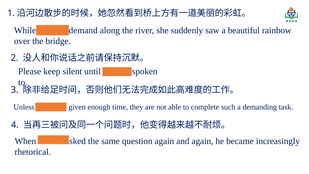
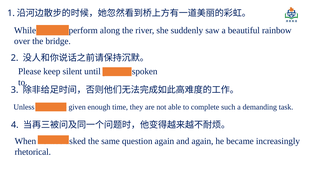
demand: demand -> perform
